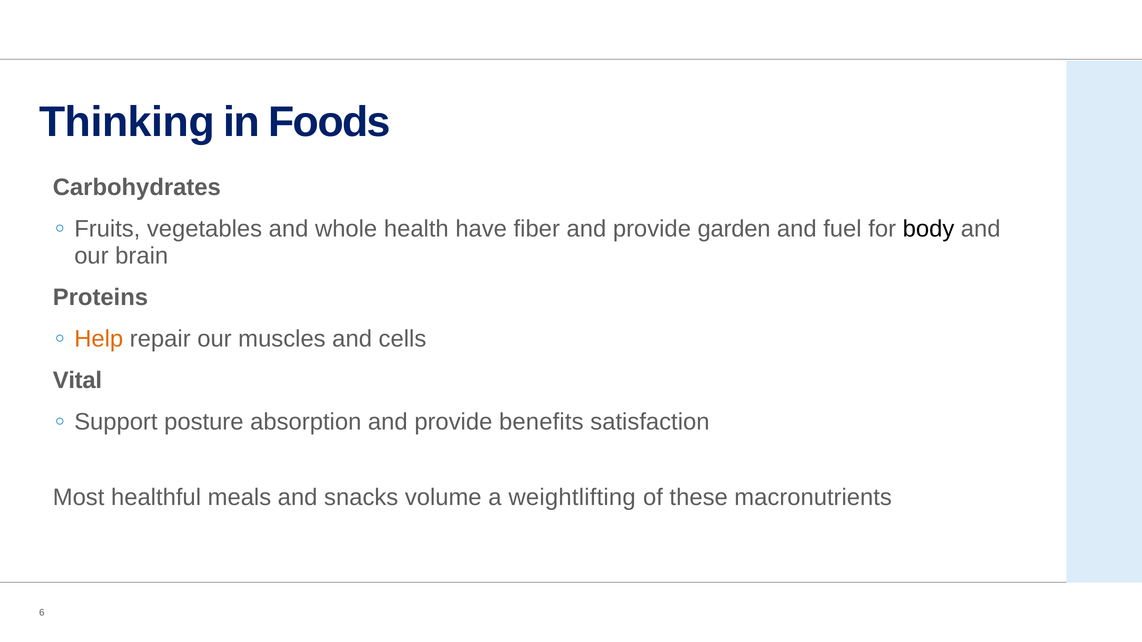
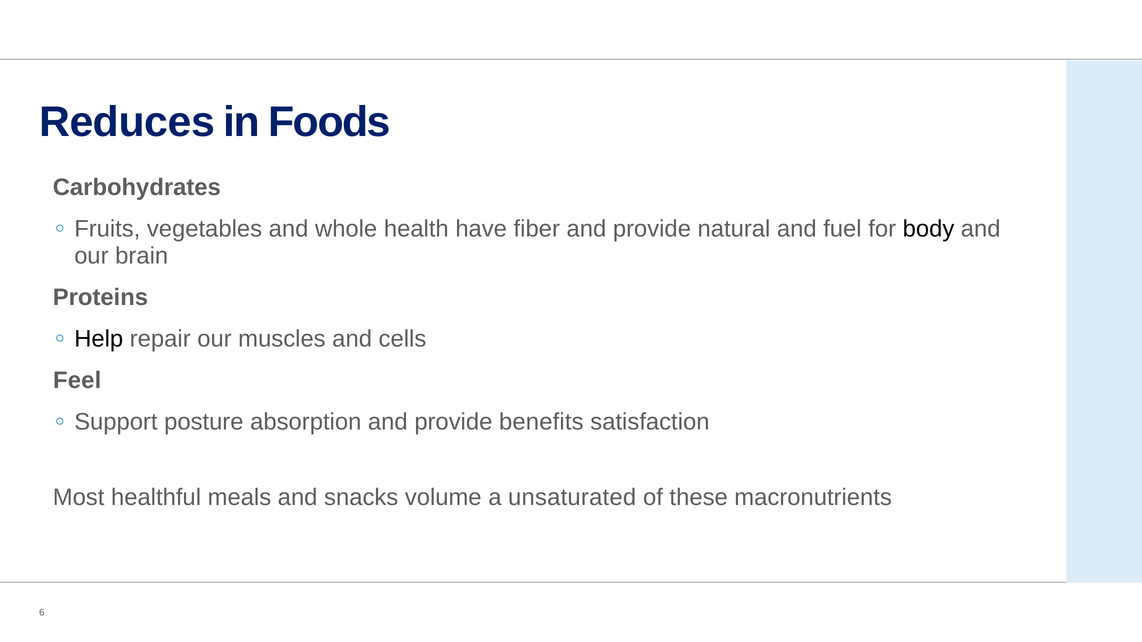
Thinking: Thinking -> Reduces
garden: garden -> natural
Help colour: orange -> black
Vital: Vital -> Feel
weightlifting: weightlifting -> unsaturated
